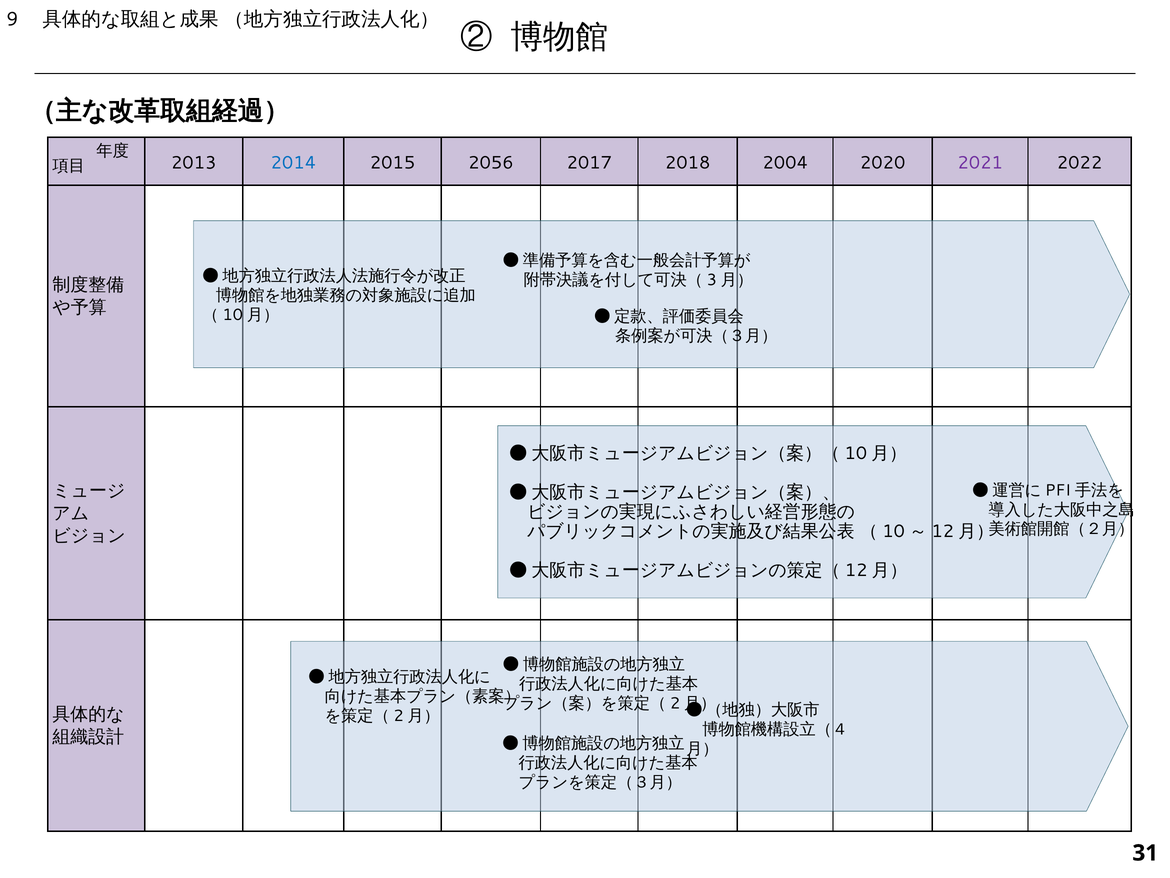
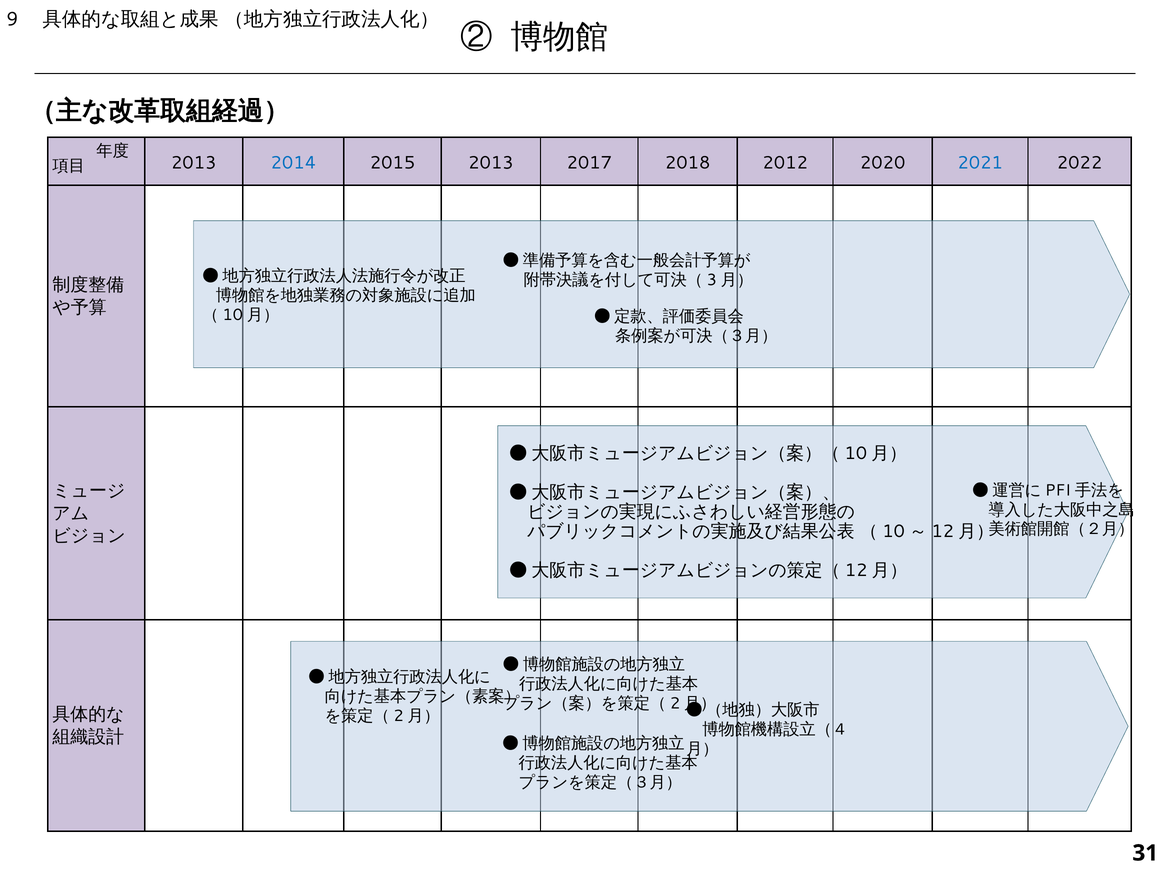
2015 2056: 2056 -> 2013
2004: 2004 -> 2012
2021 colour: purple -> blue
